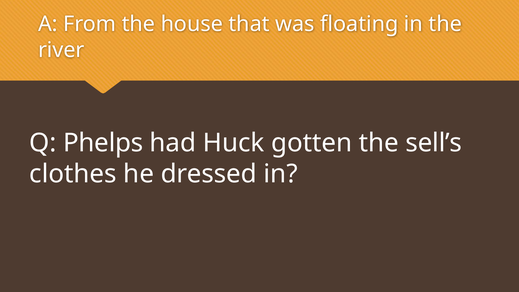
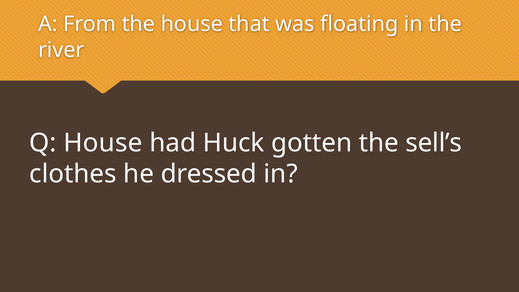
Q Phelps: Phelps -> House
